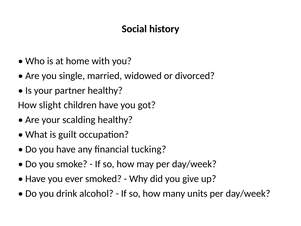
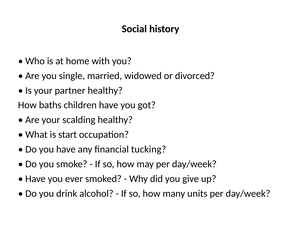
slight: slight -> baths
guilt: guilt -> start
